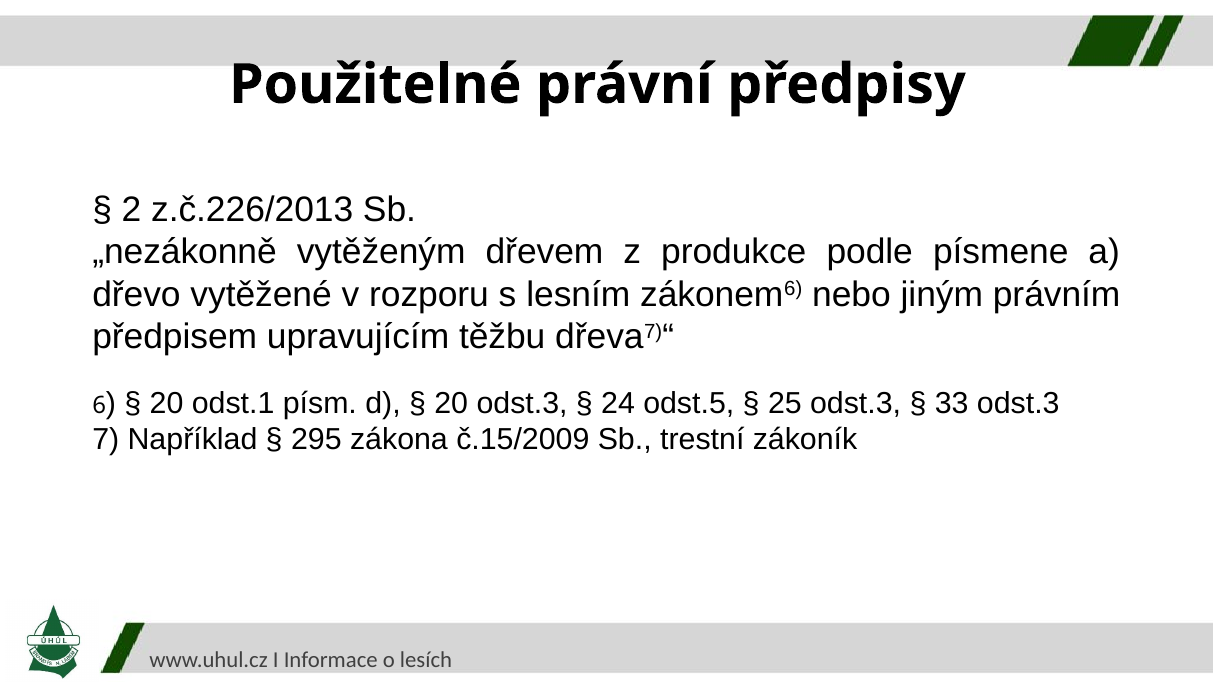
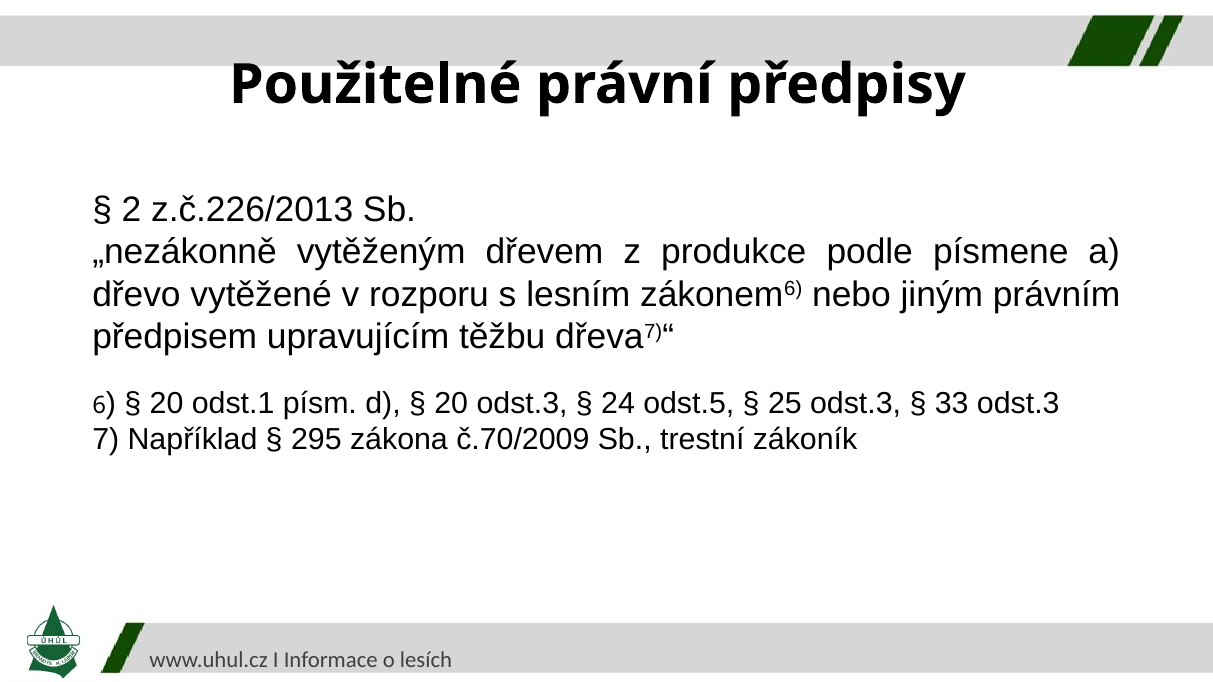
č.15/2009: č.15/2009 -> č.70/2009
